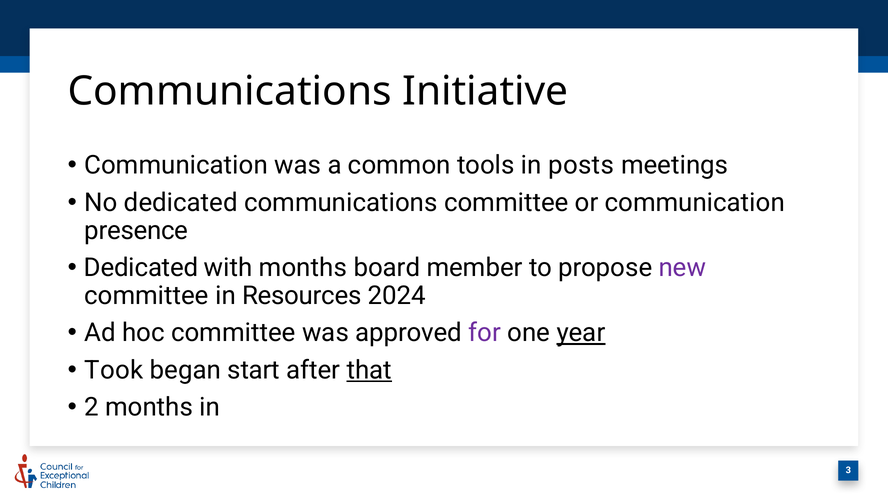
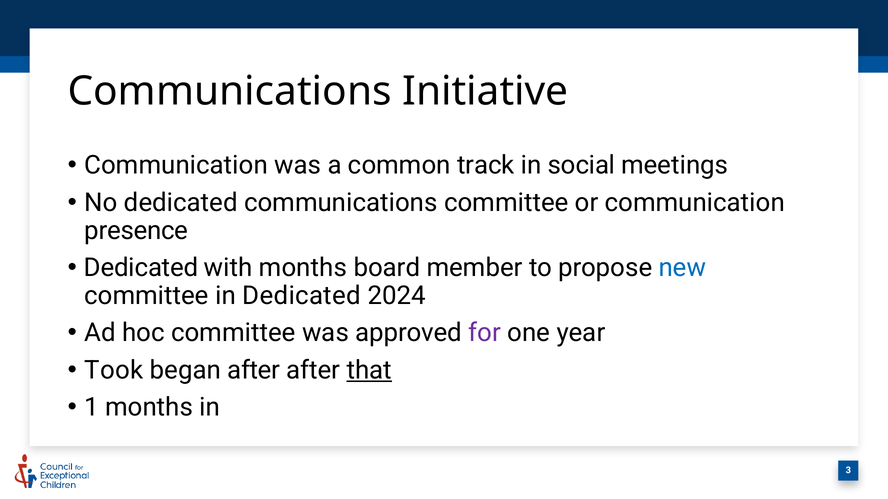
tools: tools -> track
posts: posts -> social
new colour: purple -> blue
in Resources: Resources -> Dedicated
year underline: present -> none
began start: start -> after
2: 2 -> 1
